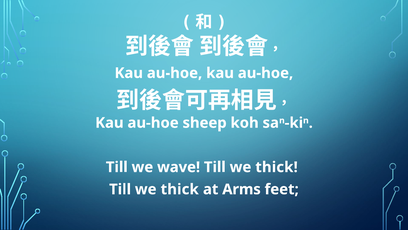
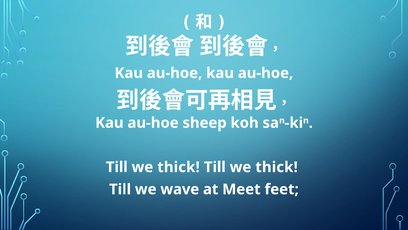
wave at (179, 167): wave -> thick
thick at (180, 189): thick -> wave
Arms: Arms -> Meet
